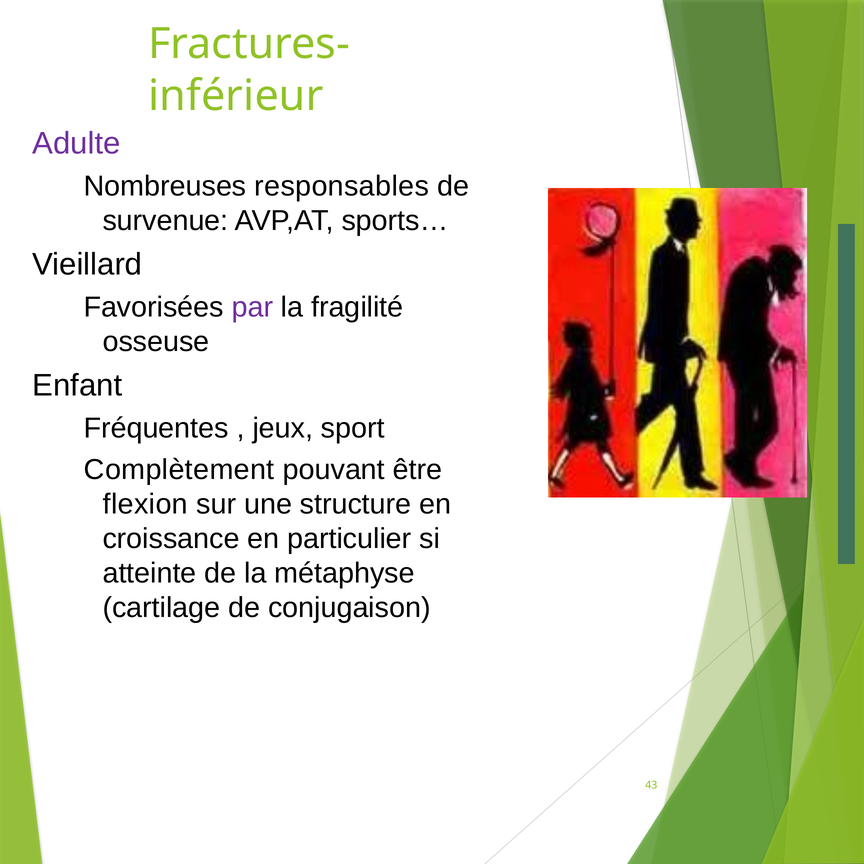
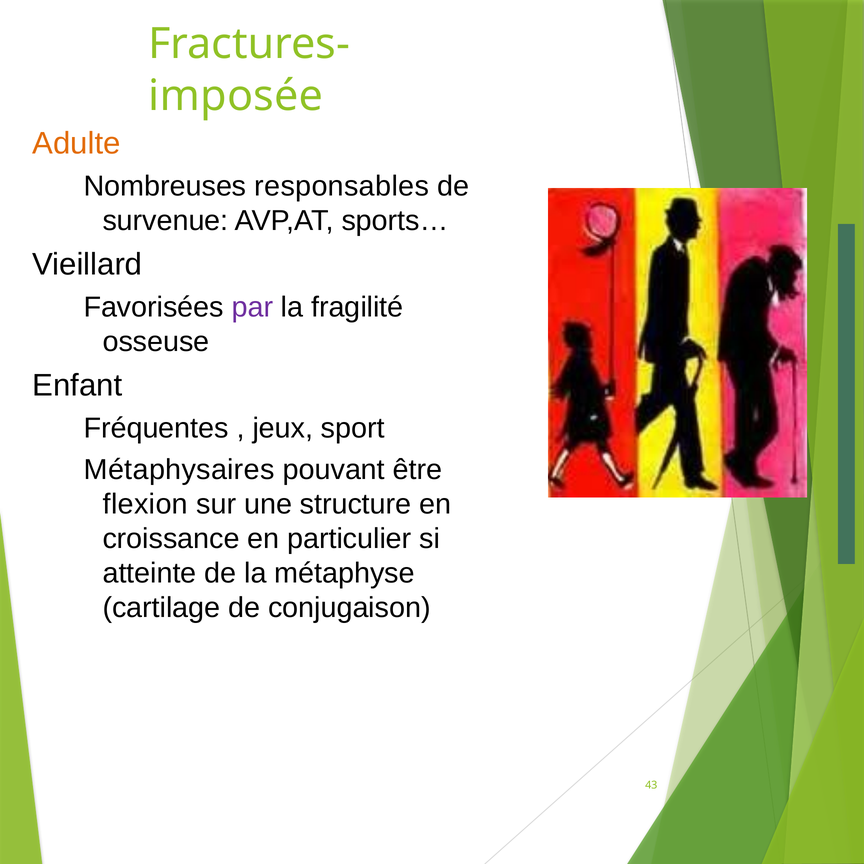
inférieur: inférieur -> imposée
Adulte colour: purple -> orange
Complètement: Complètement -> Métaphysaires
